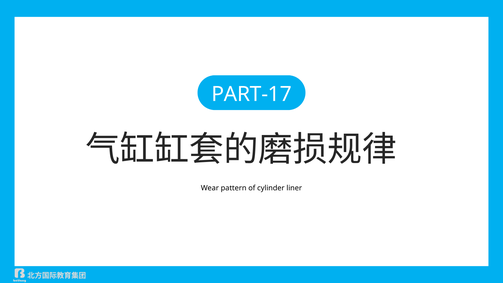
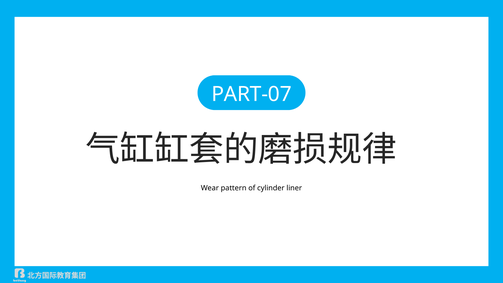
PART-17: PART-17 -> PART-07
